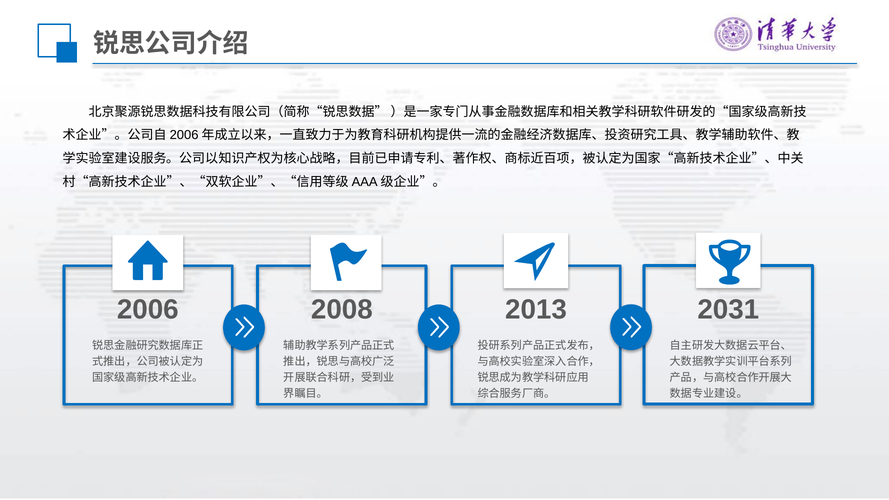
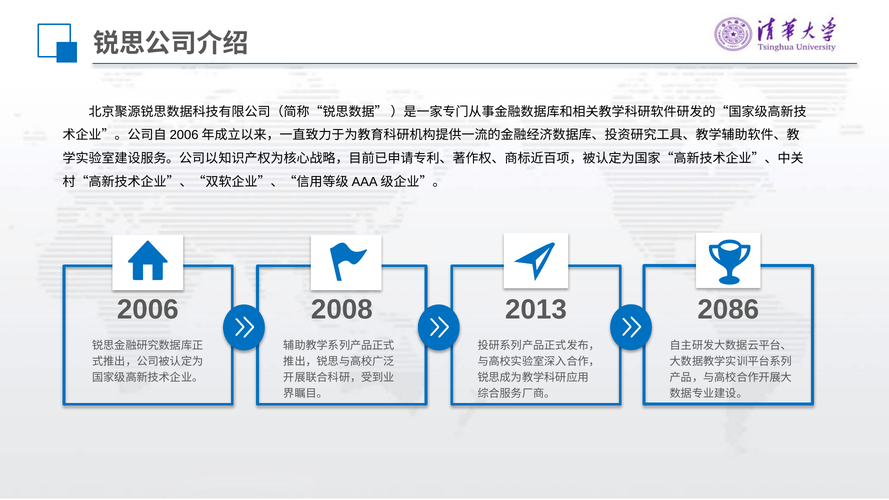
2031: 2031 -> 2086
